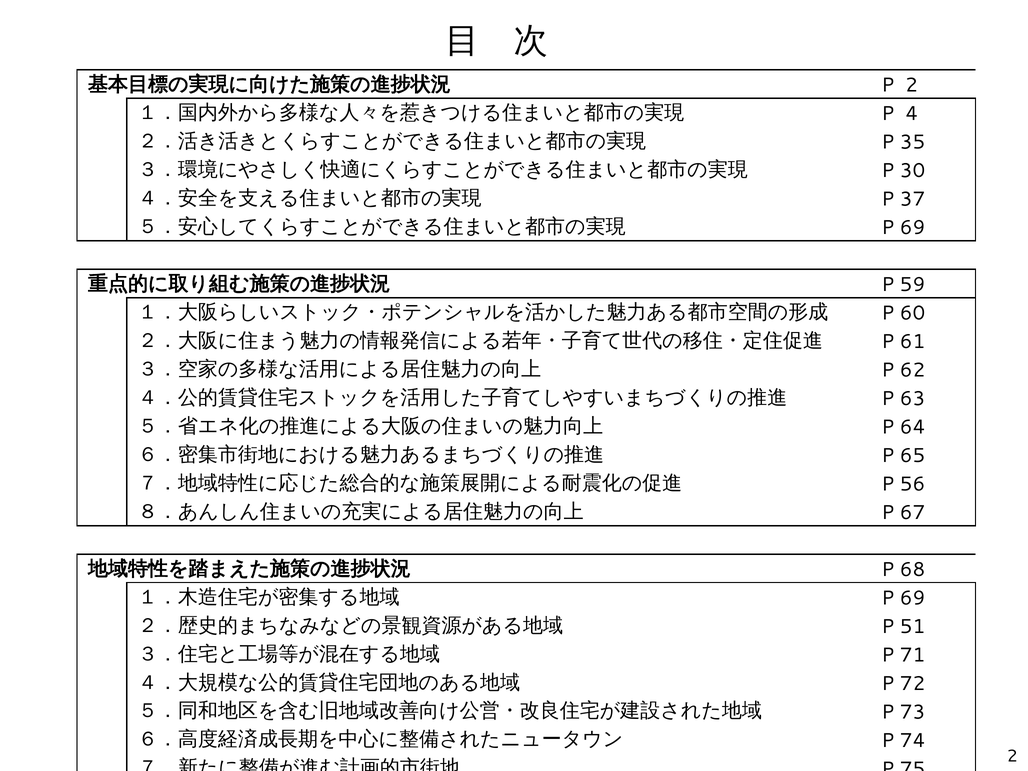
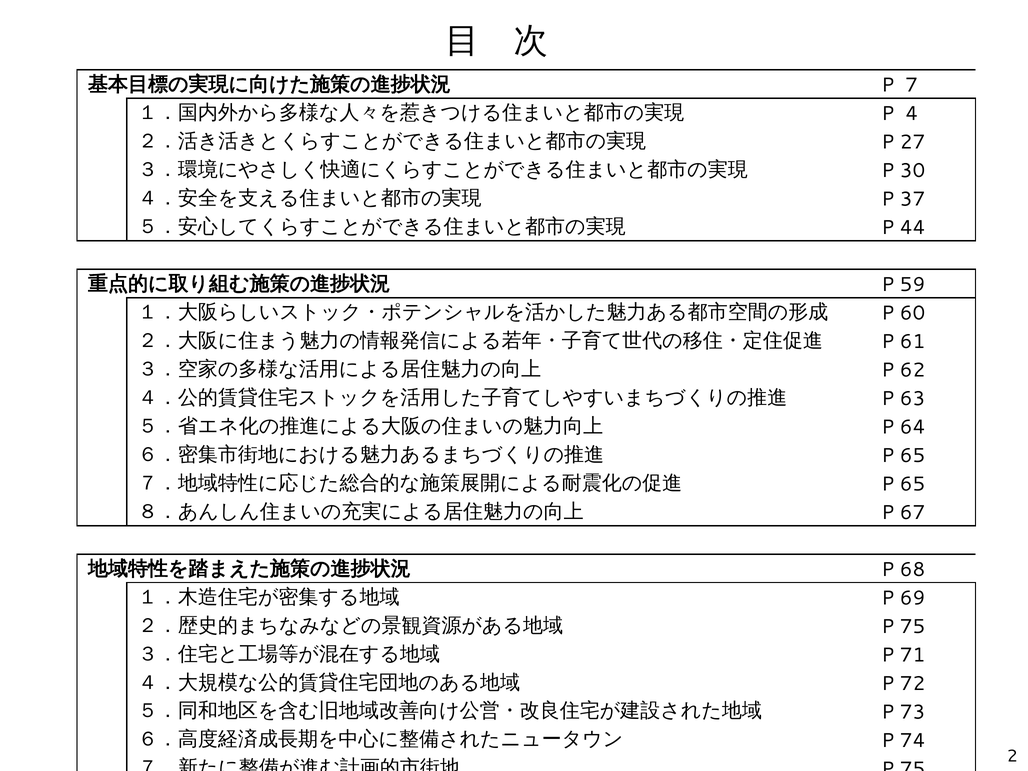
P 2: 2 -> 7
35: 35 -> 27
69 at (913, 228): 69 -> 44
56 at (913, 484): 56 -> 65
51 at (913, 626): 51 -> 75
